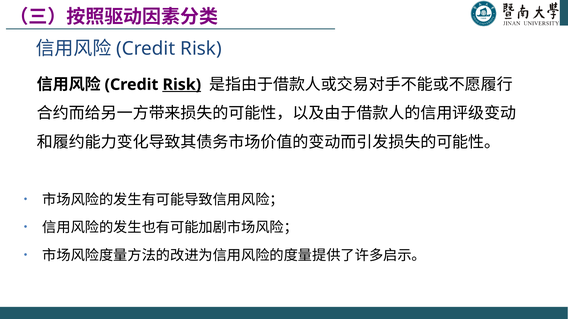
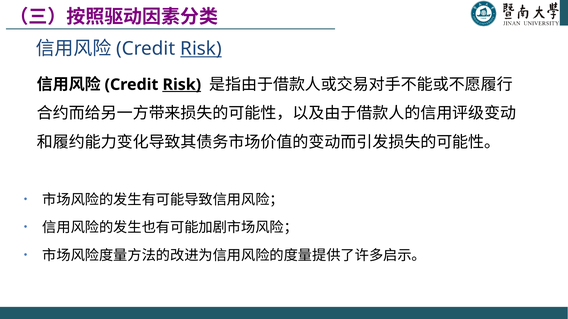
Risk at (201, 49) underline: none -> present
